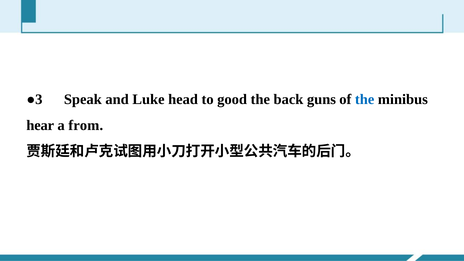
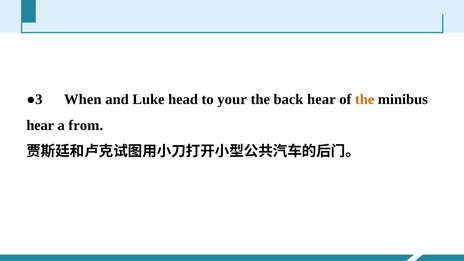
Speak: Speak -> When
good: good -> your
back guns: guns -> hear
the at (365, 99) colour: blue -> orange
